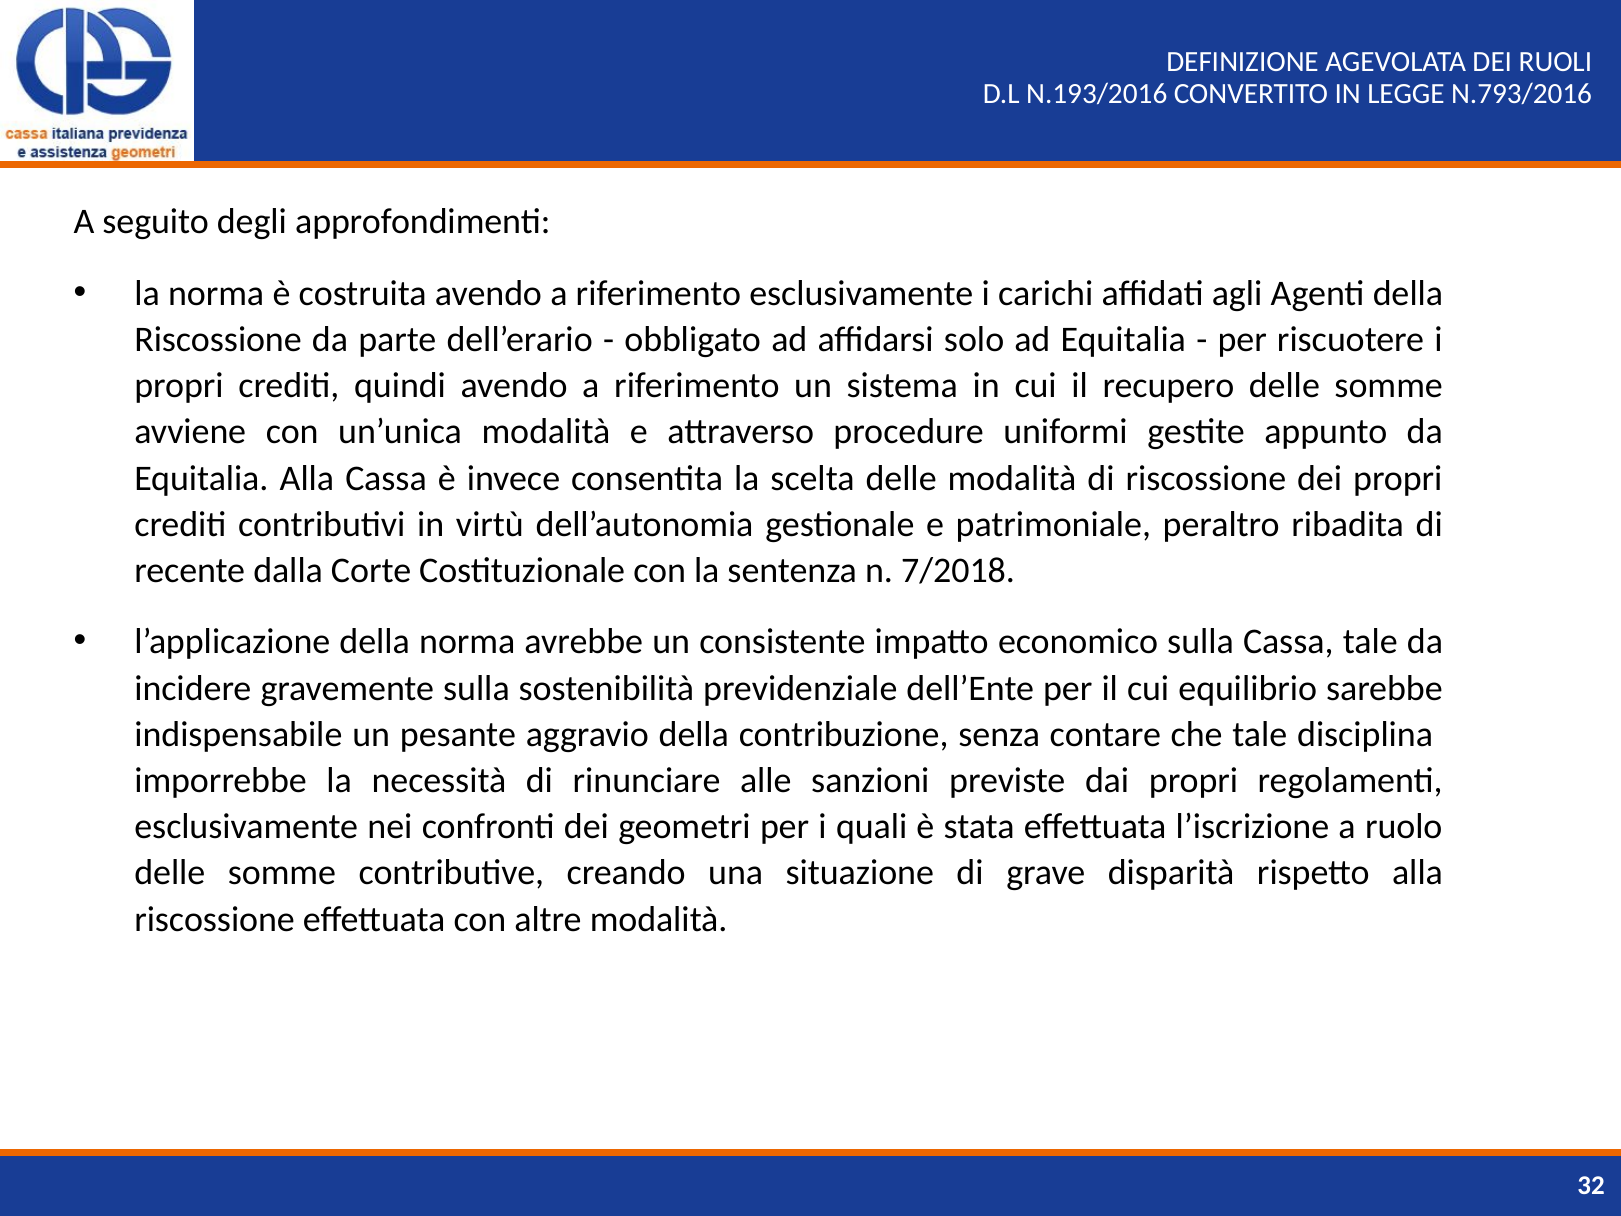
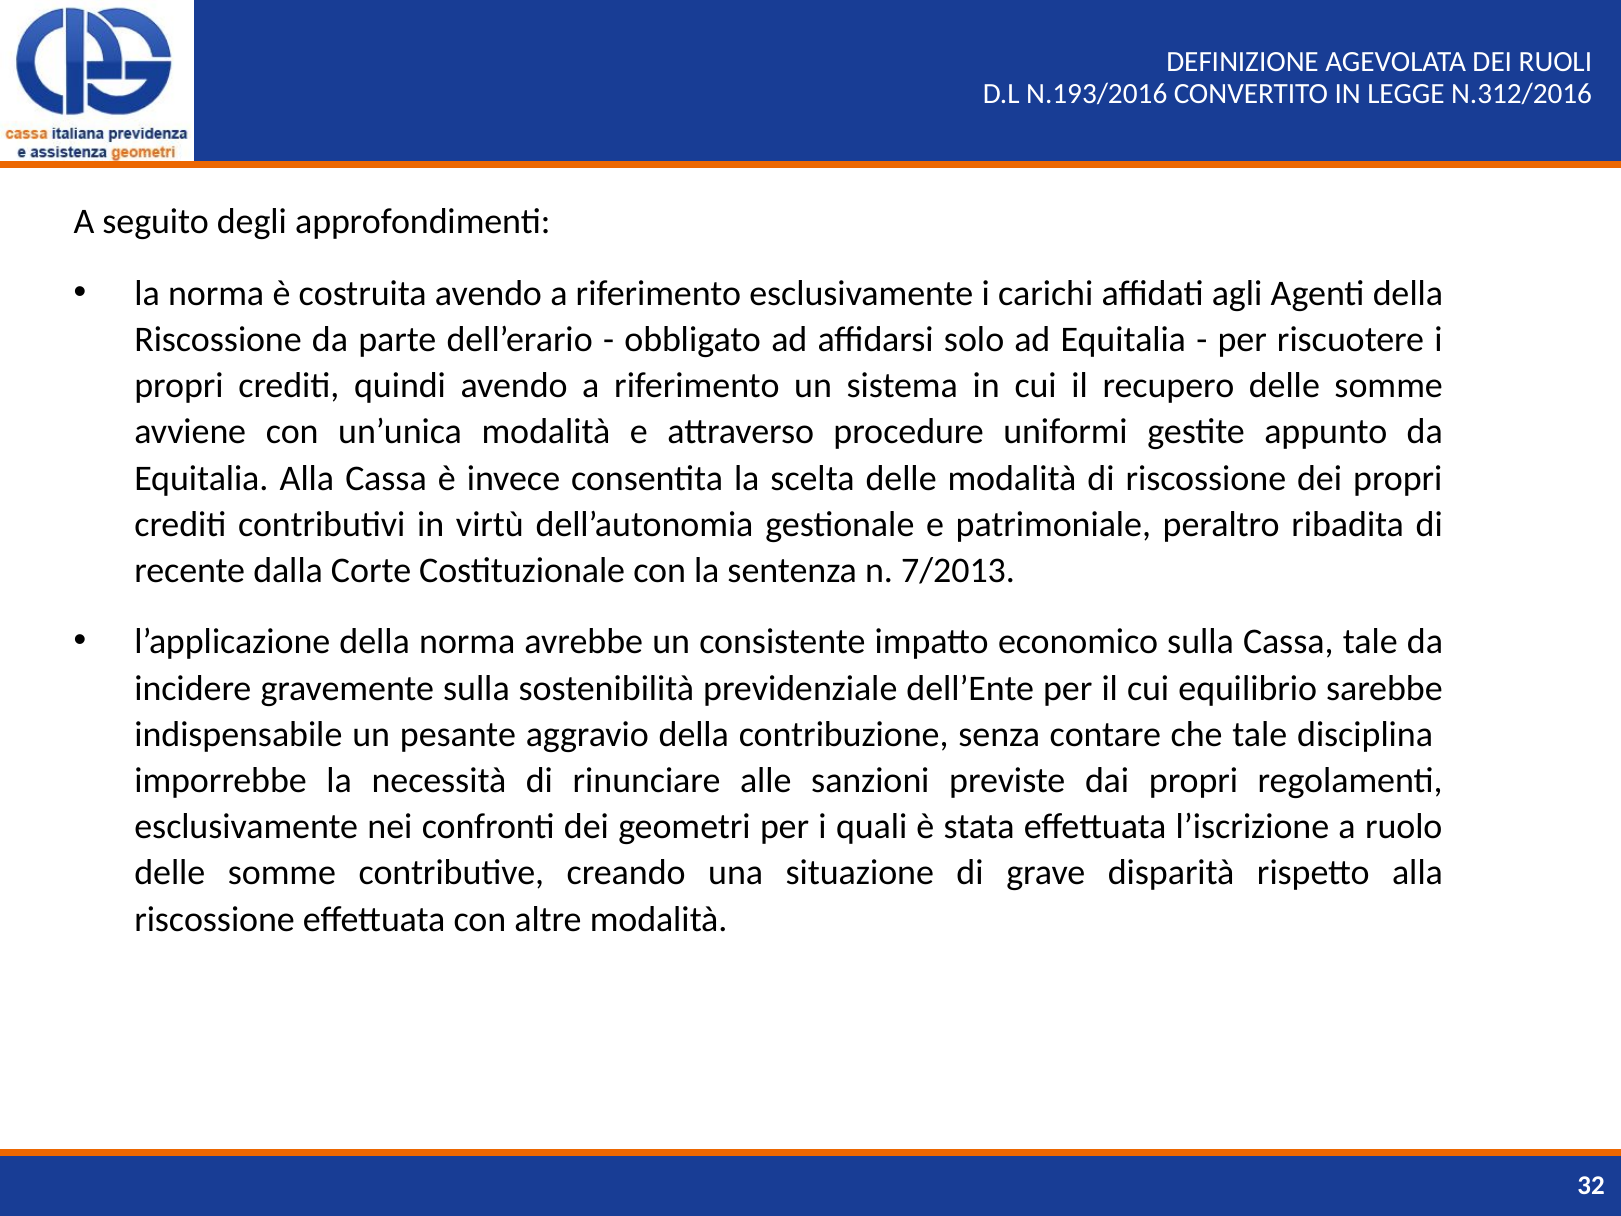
N.793/2016: N.793/2016 -> N.312/2016
7/2018: 7/2018 -> 7/2013
